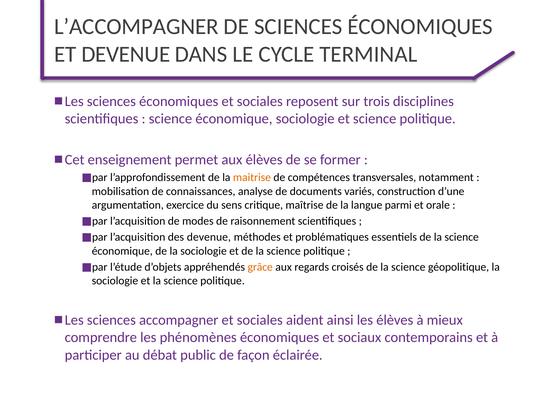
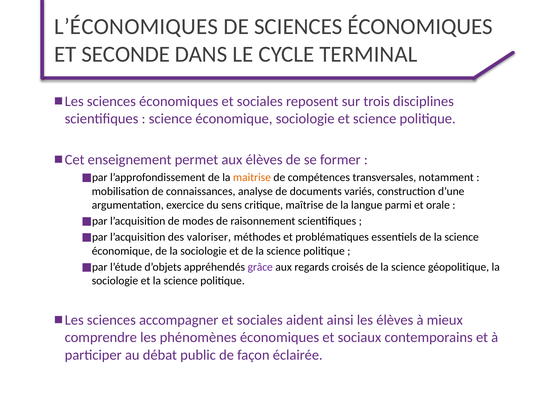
L’ACCOMPAGNER: L’ACCOMPAGNER -> L’ÉCONOMIQUES
ET DEVENUE: DEVENUE -> SECONDE
des devenue: devenue -> valoriser
grâce colour: orange -> purple
